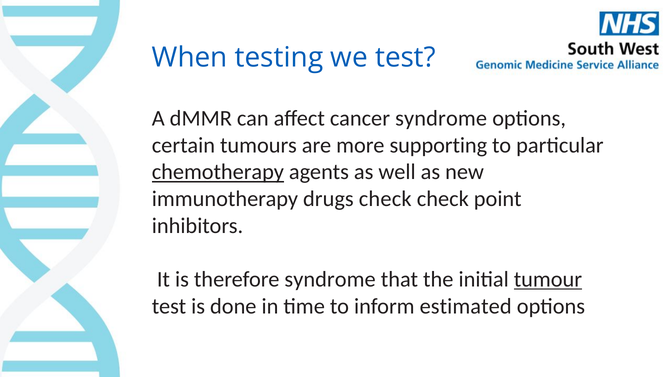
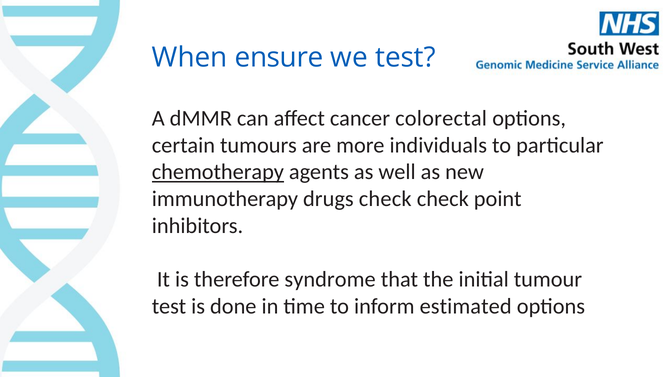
testing: testing -> ensure
cancer syndrome: syndrome -> colorectal
supporting: supporting -> individuals
tumour underline: present -> none
